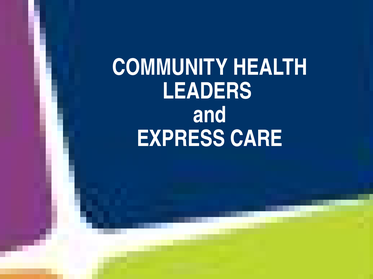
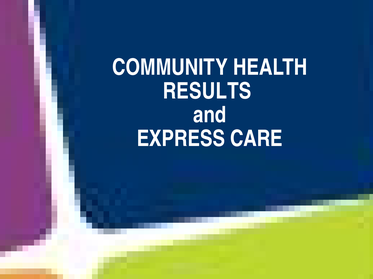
LEADERS: LEADERS -> RESULTS
